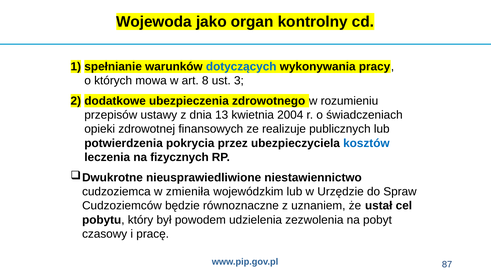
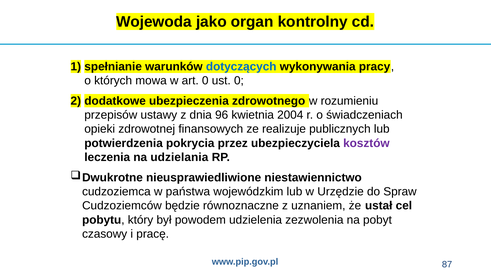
art 8: 8 -> 0
ust 3: 3 -> 0
13: 13 -> 96
kosztów colour: blue -> purple
fizycznych: fizycznych -> udzielania
zmieniła: zmieniła -> państwa
